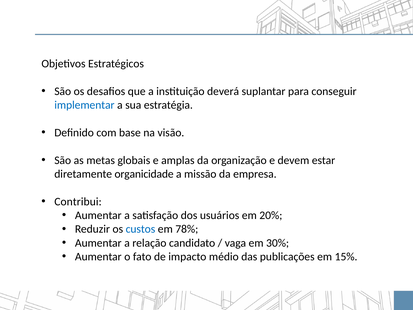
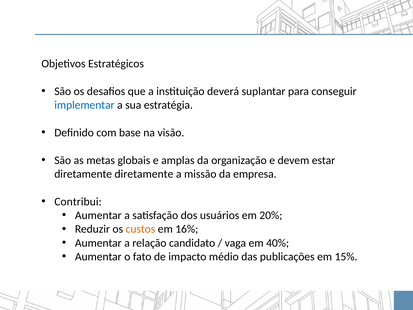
diretamente organicidade: organicidade -> diretamente
custos colour: blue -> orange
78%: 78% -> 16%
30%: 30% -> 40%
